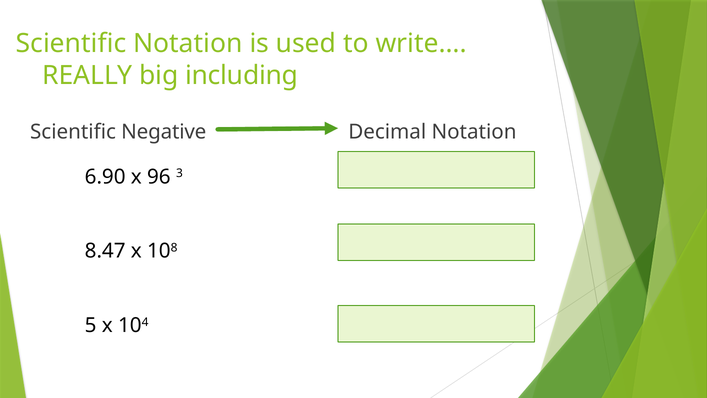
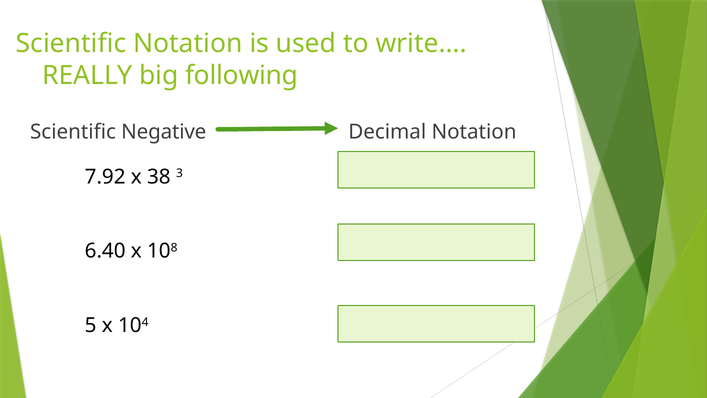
including: including -> following
6.90: 6.90 -> 7.92
96: 96 -> 38
8.47: 8.47 -> 6.40
